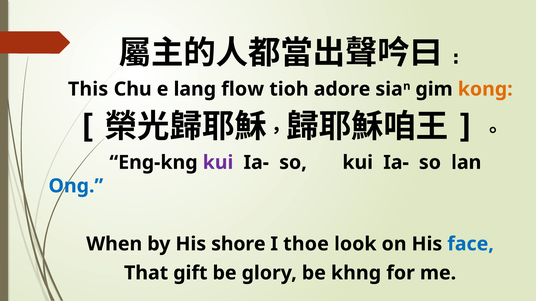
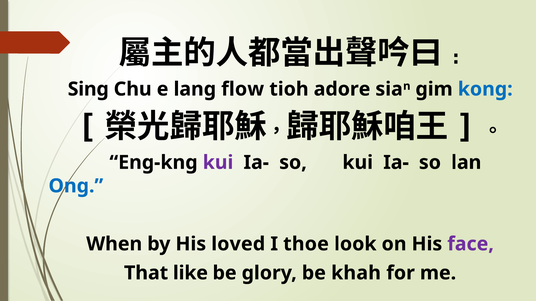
This: This -> Sing
kong colour: orange -> blue
shore: shore -> loved
face colour: blue -> purple
gift: gift -> like
khng: khng -> khah
